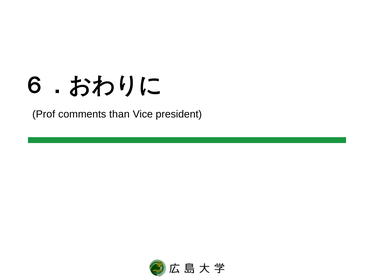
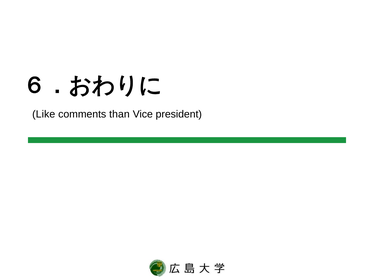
Prof: Prof -> Like
